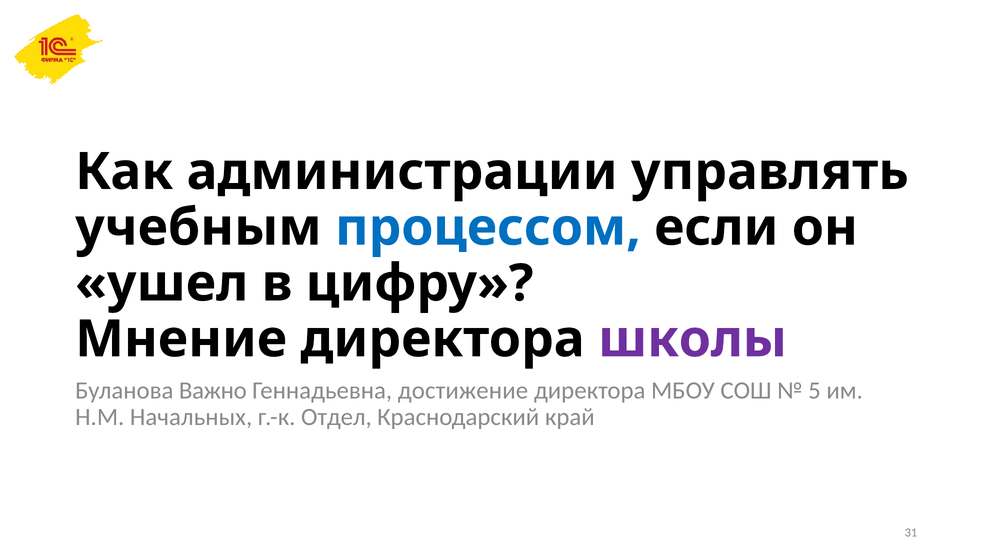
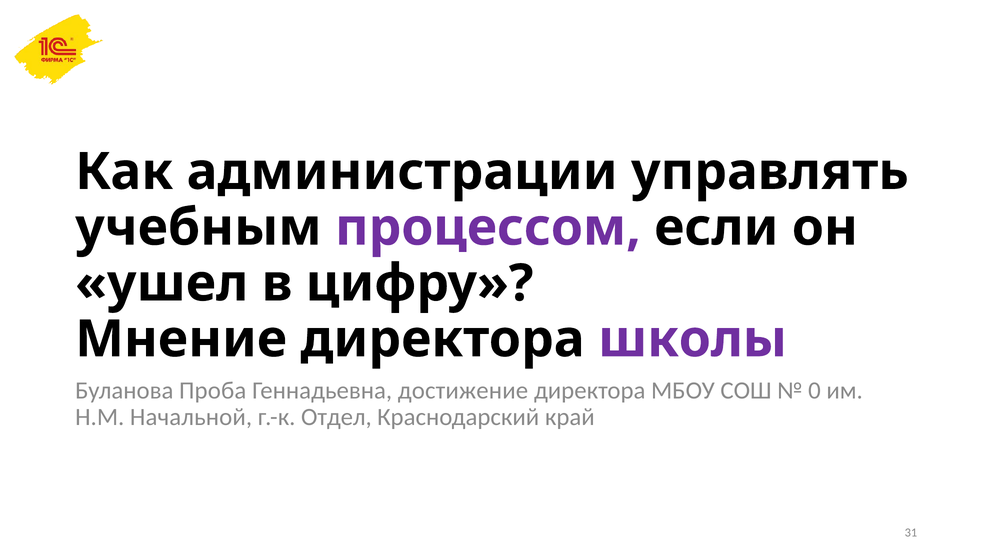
процессом colour: blue -> purple
Важно: Важно -> Проба
5: 5 -> 0
Начальных: Начальных -> Начальной
